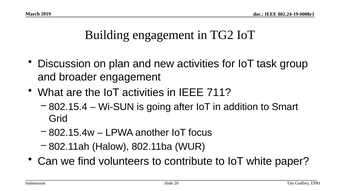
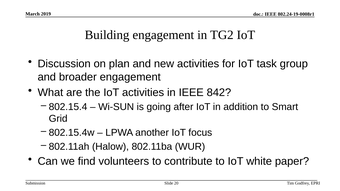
711: 711 -> 842
